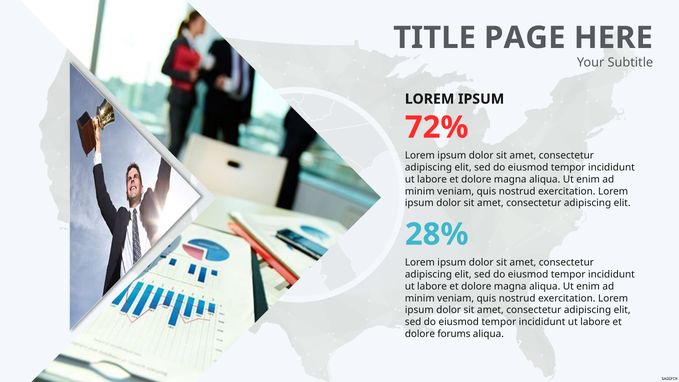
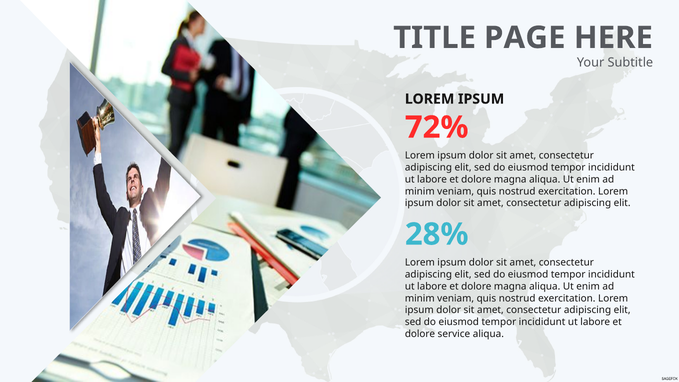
forums: forums -> service
